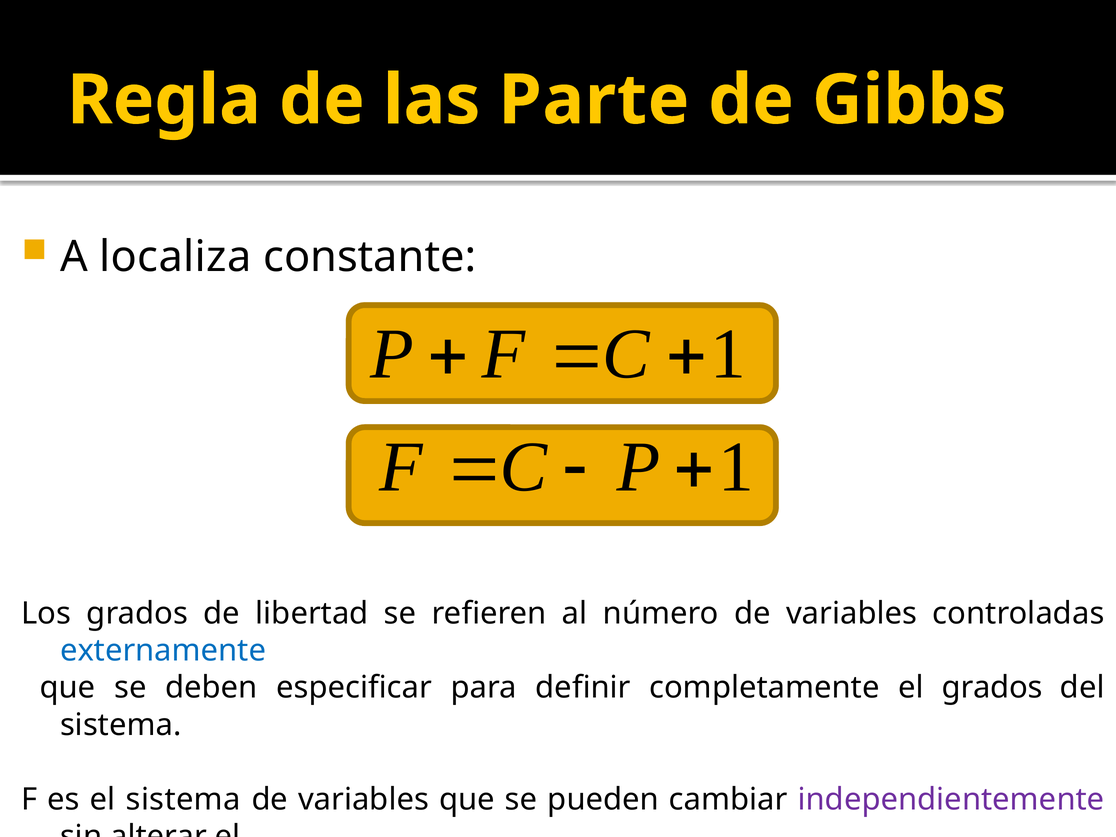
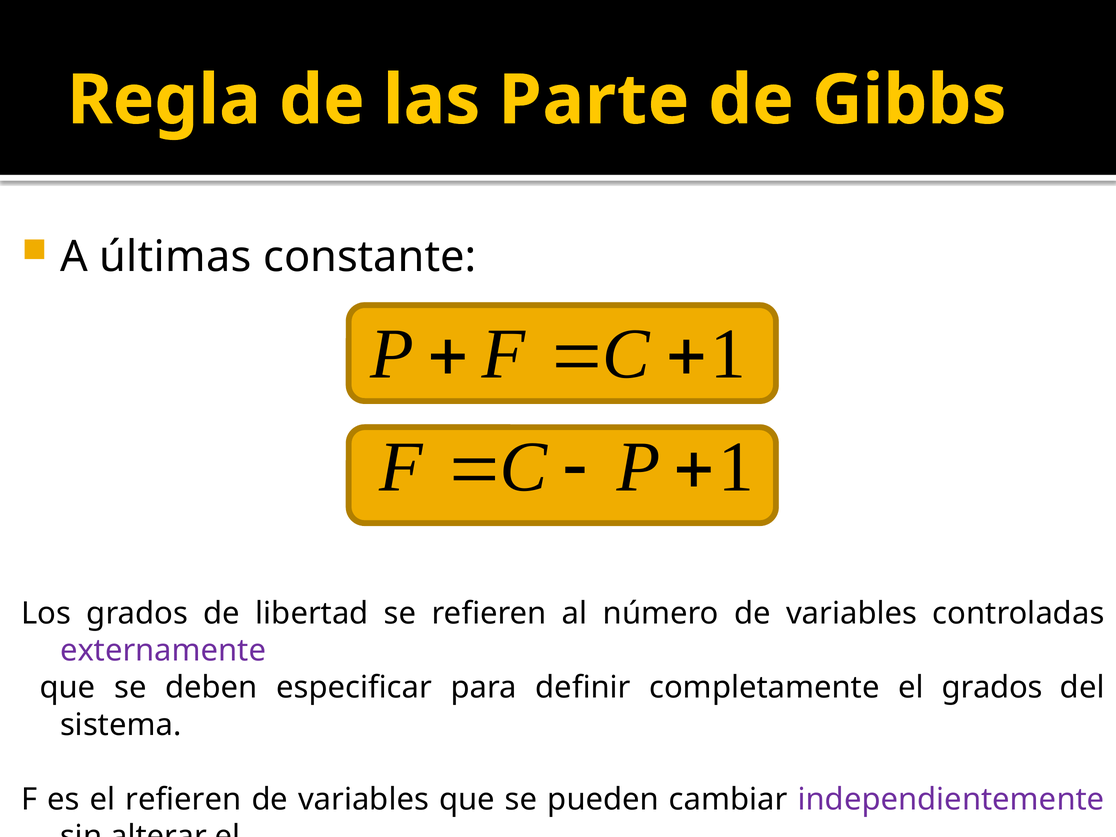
localiza: localiza -> últimas
externamente colour: blue -> purple
el sistema: sistema -> refieren
